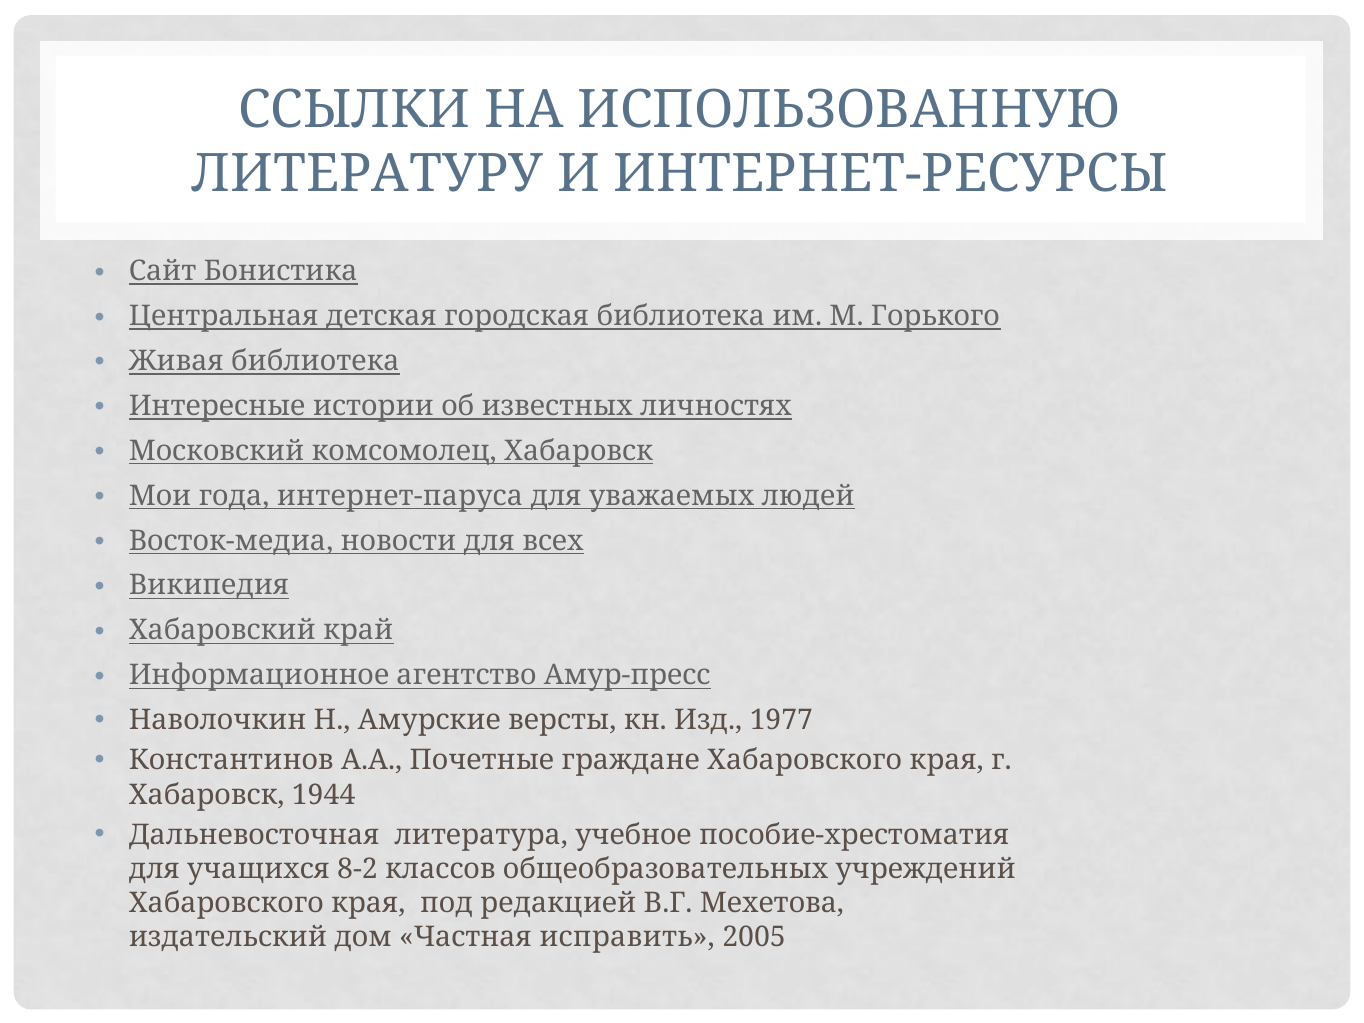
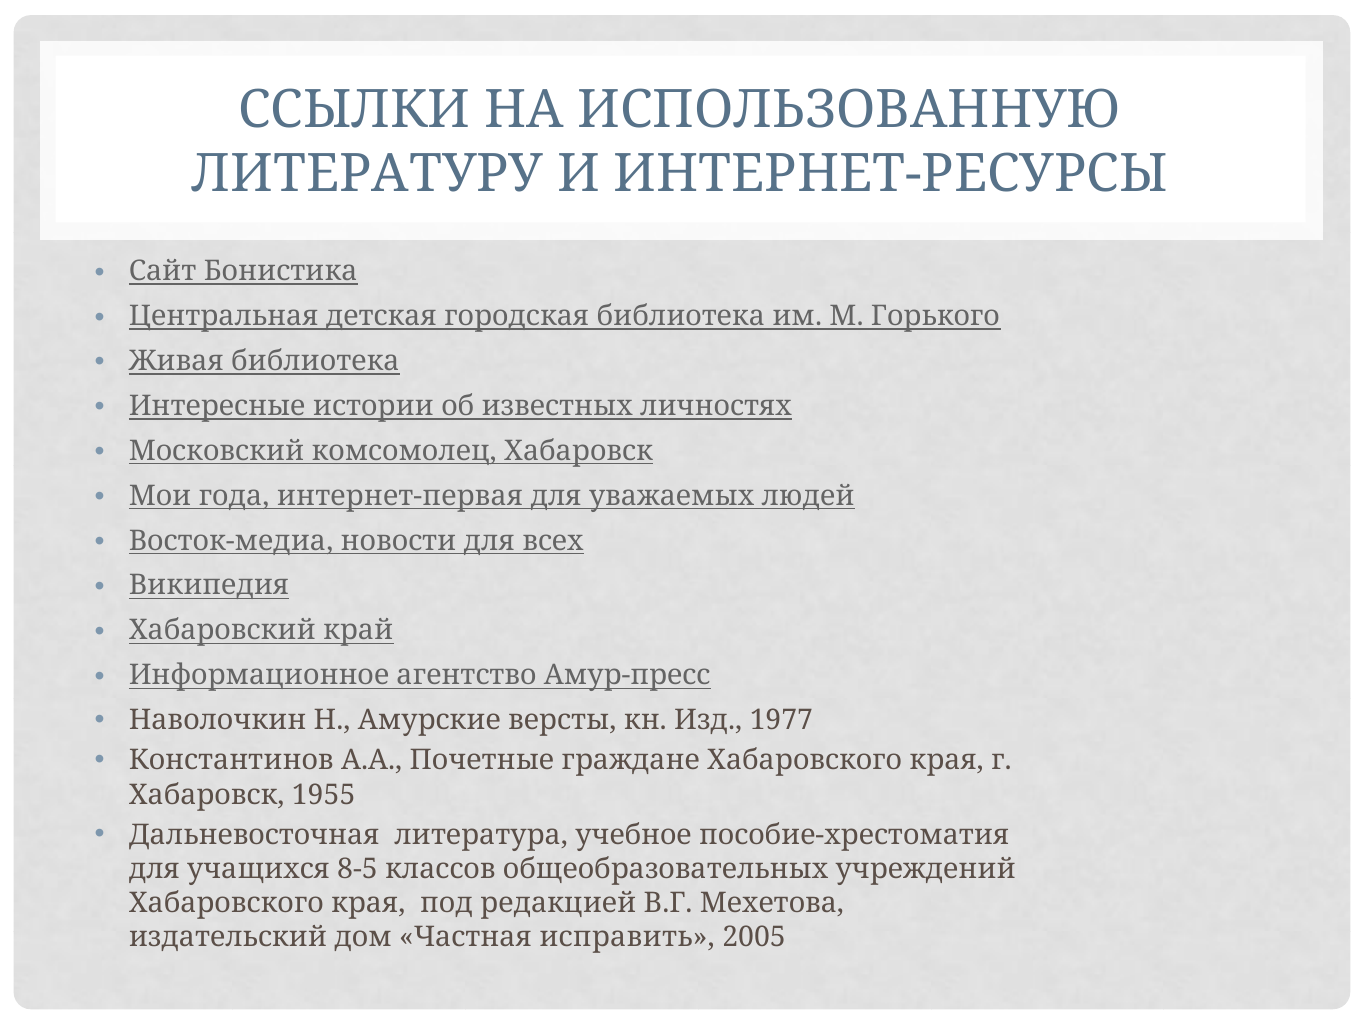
интернет-паруса: интернет-паруса -> интернет-первая
1944: 1944 -> 1955
8-2: 8-2 -> 8-5
